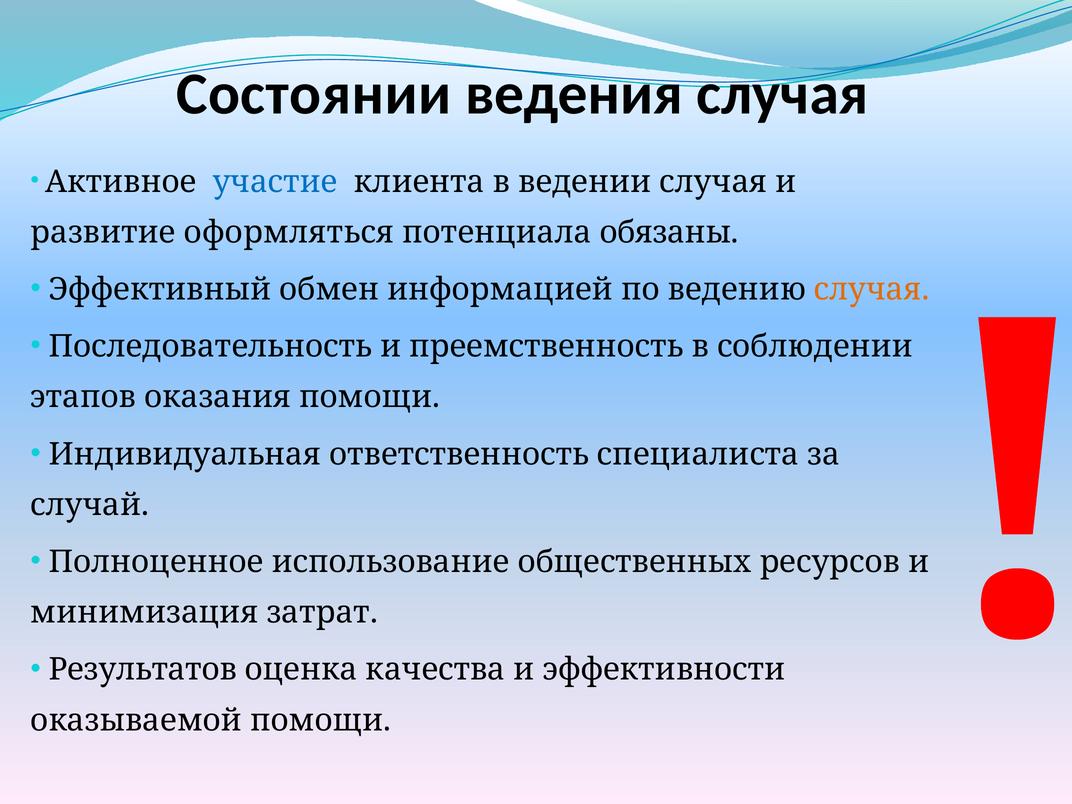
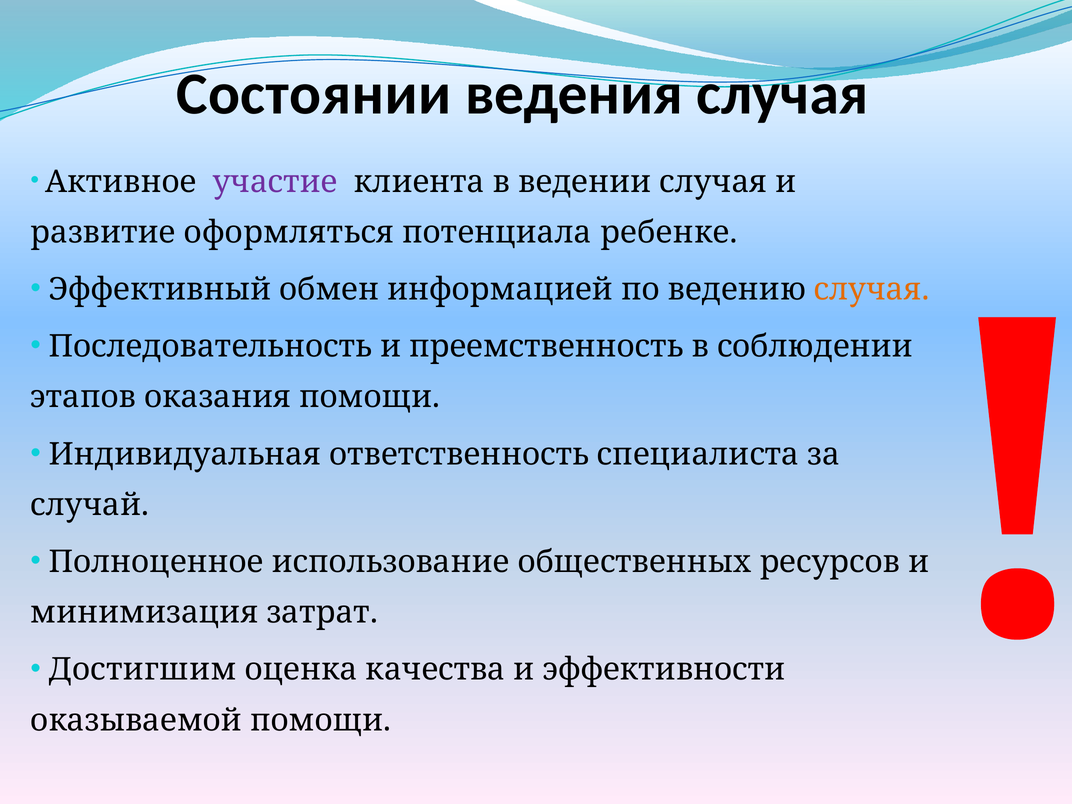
участие colour: blue -> purple
обязаны: обязаны -> ребенке
Результатов: Результатов -> Достигшим
